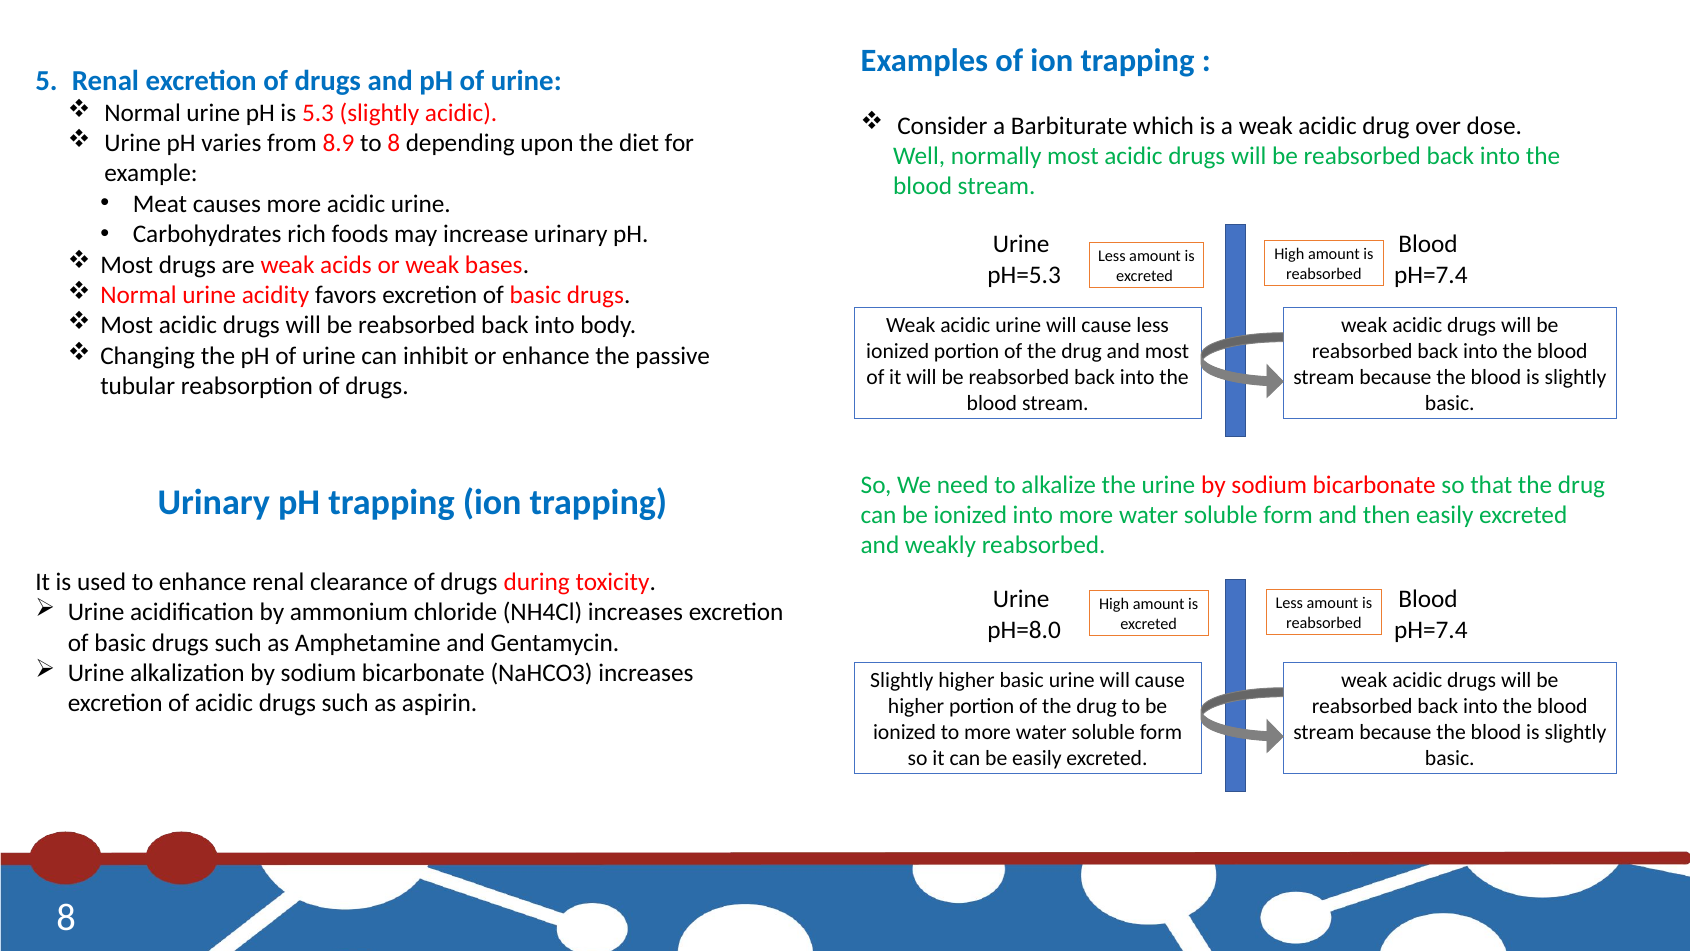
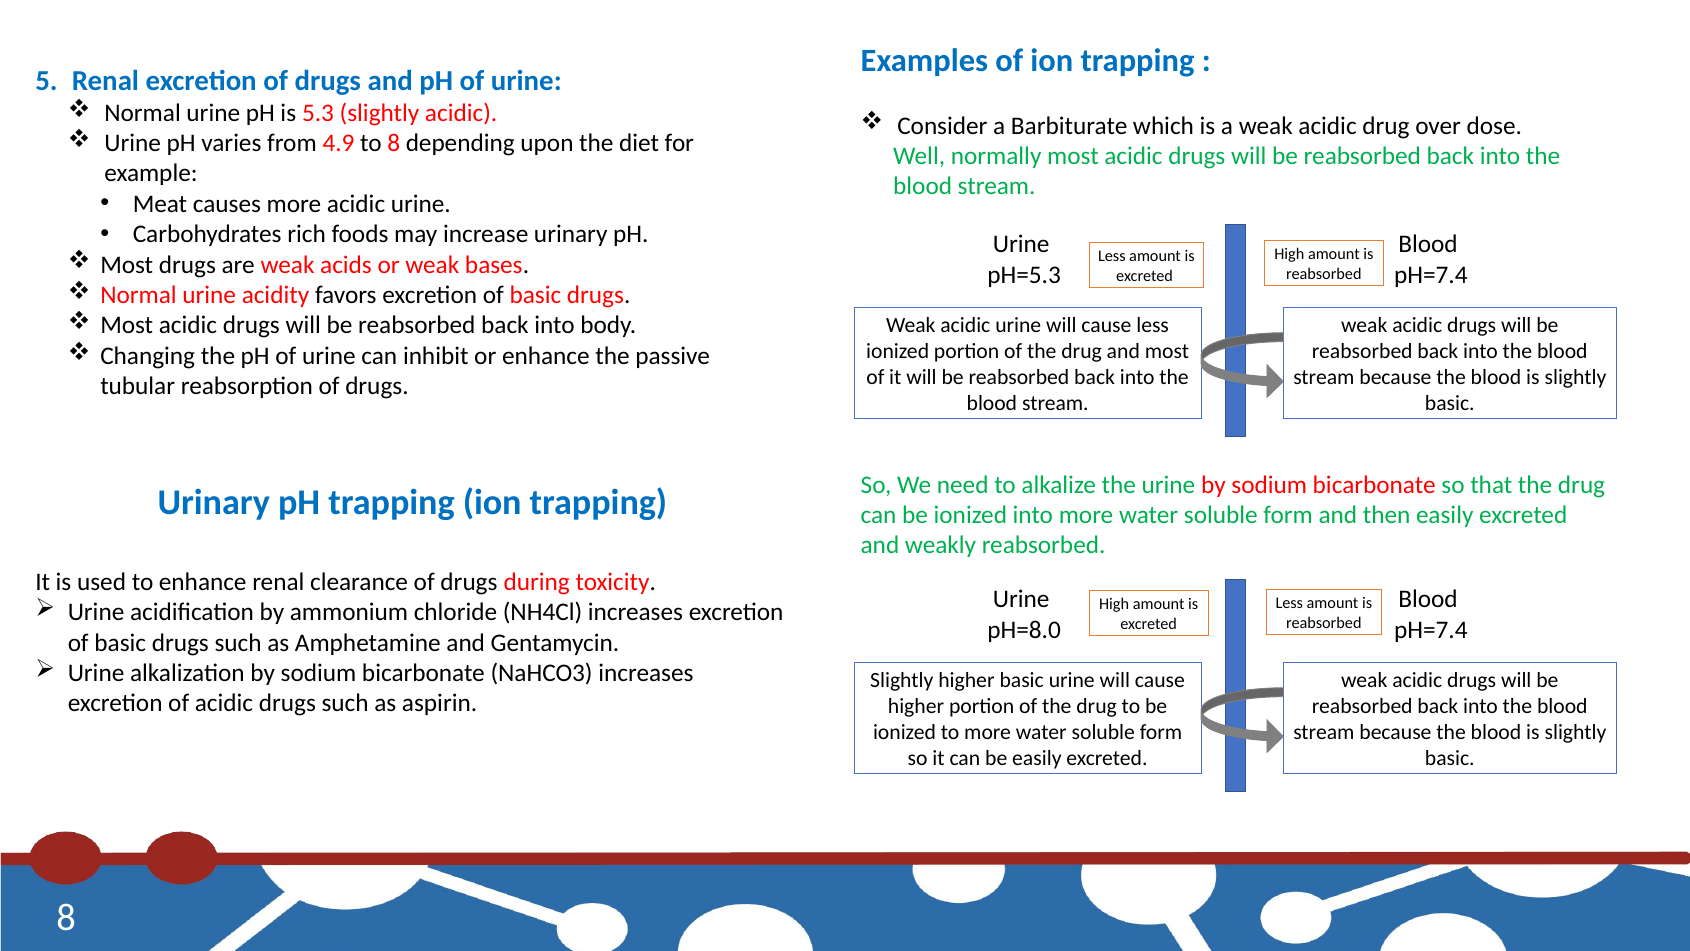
8.9: 8.9 -> 4.9
